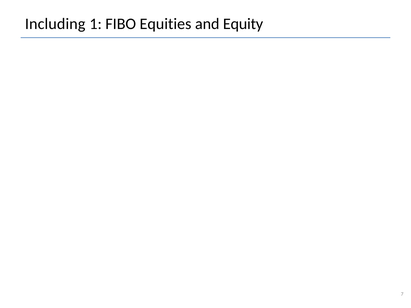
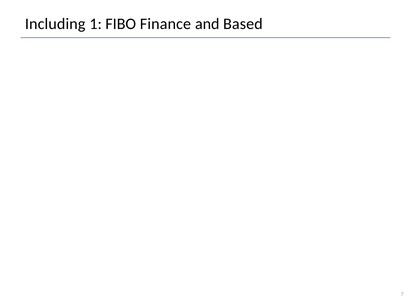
Equities: Equities -> Finance
Equity: Equity -> Based
